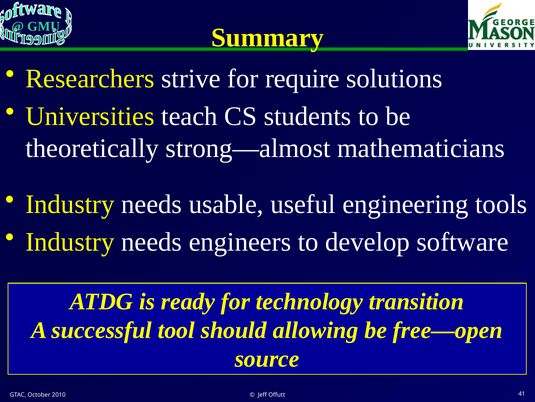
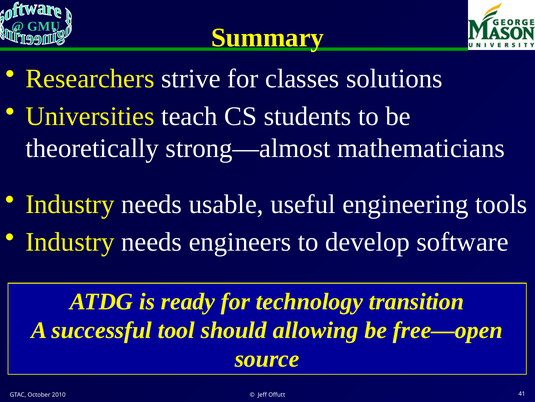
require: require -> classes
